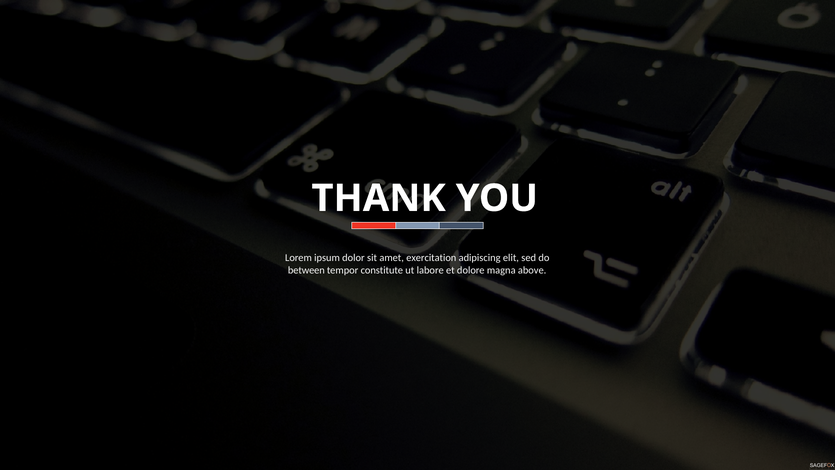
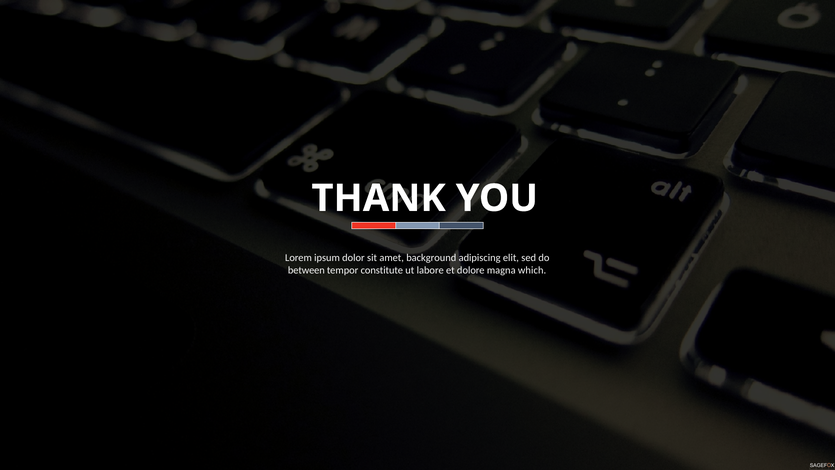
exercitation: exercitation -> background
above: above -> which
